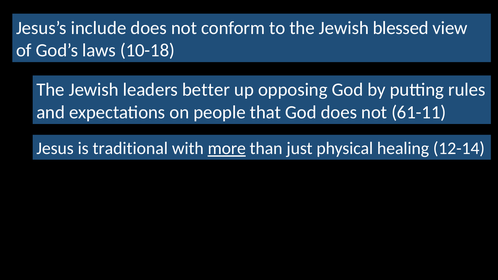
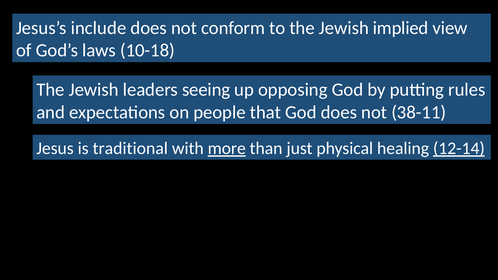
blessed: blessed -> implied
better: better -> seeing
61-11: 61-11 -> 38-11
12-14 underline: none -> present
